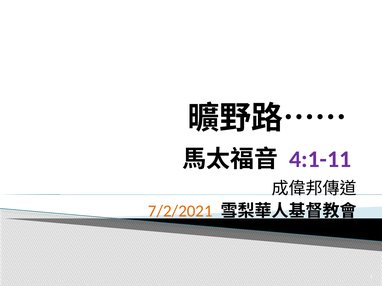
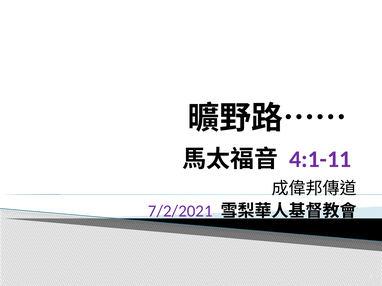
7/2/2021 colour: orange -> purple
